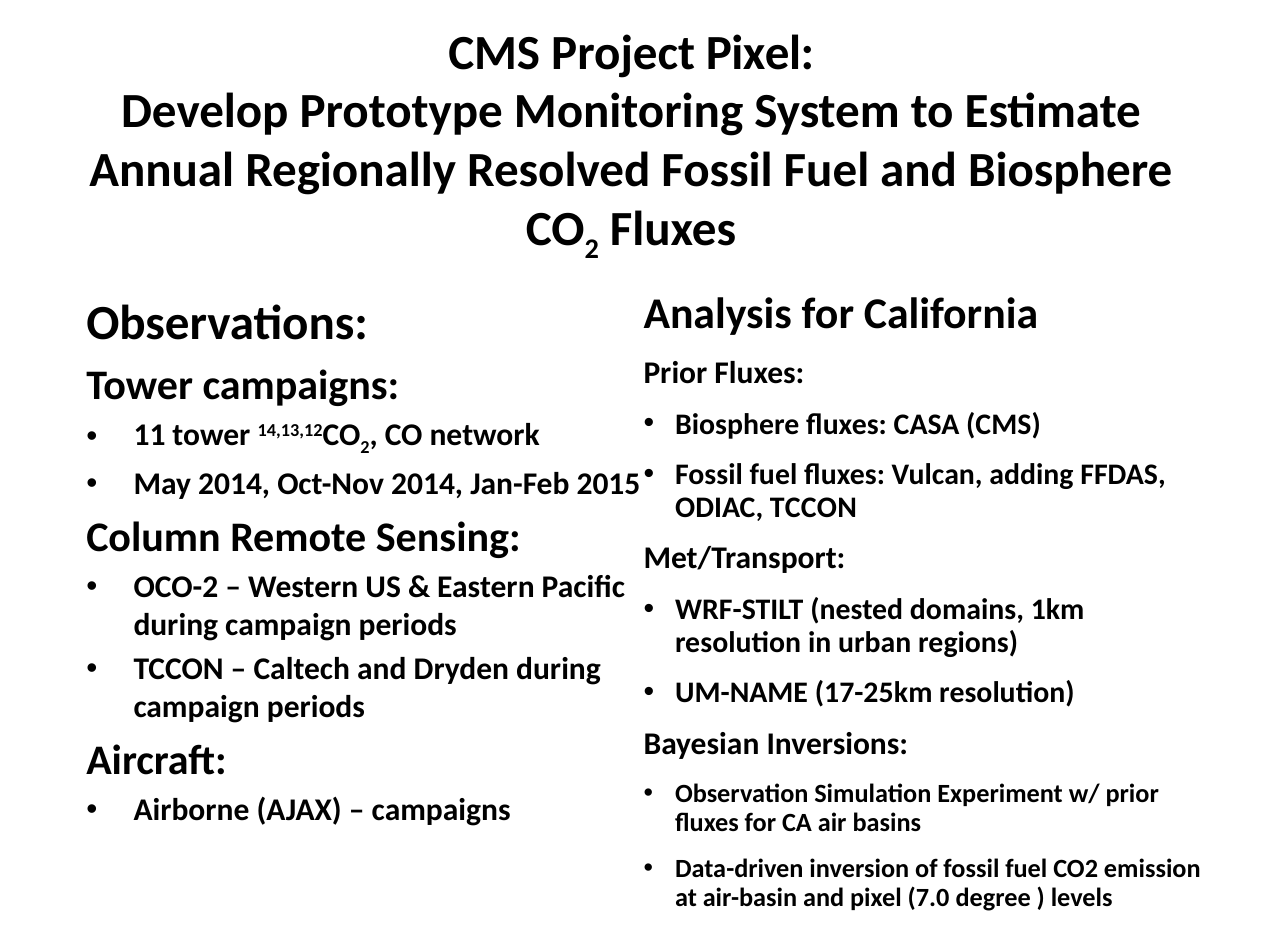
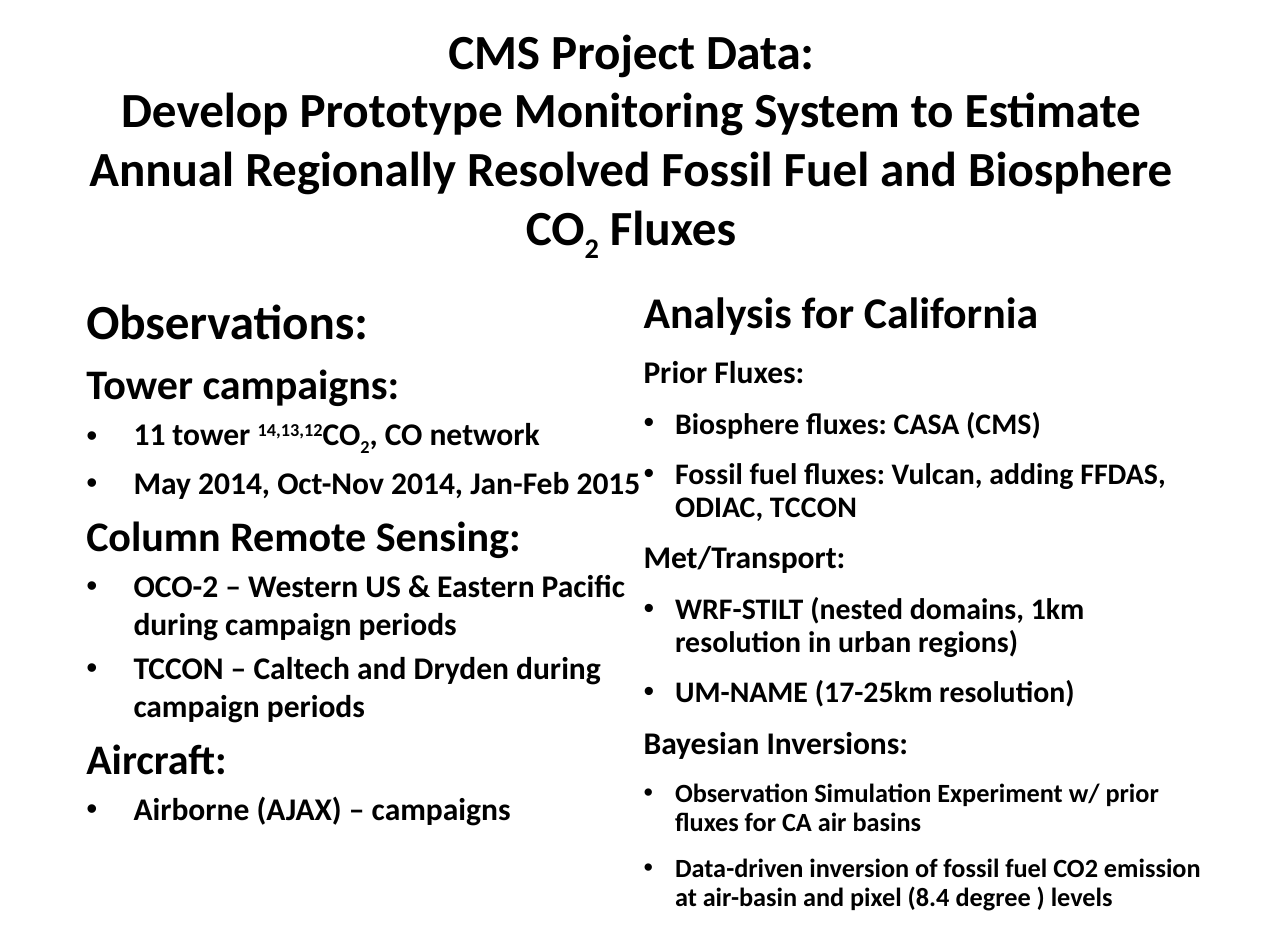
Project Pixel: Pixel -> Data
7.0: 7.0 -> 8.4
